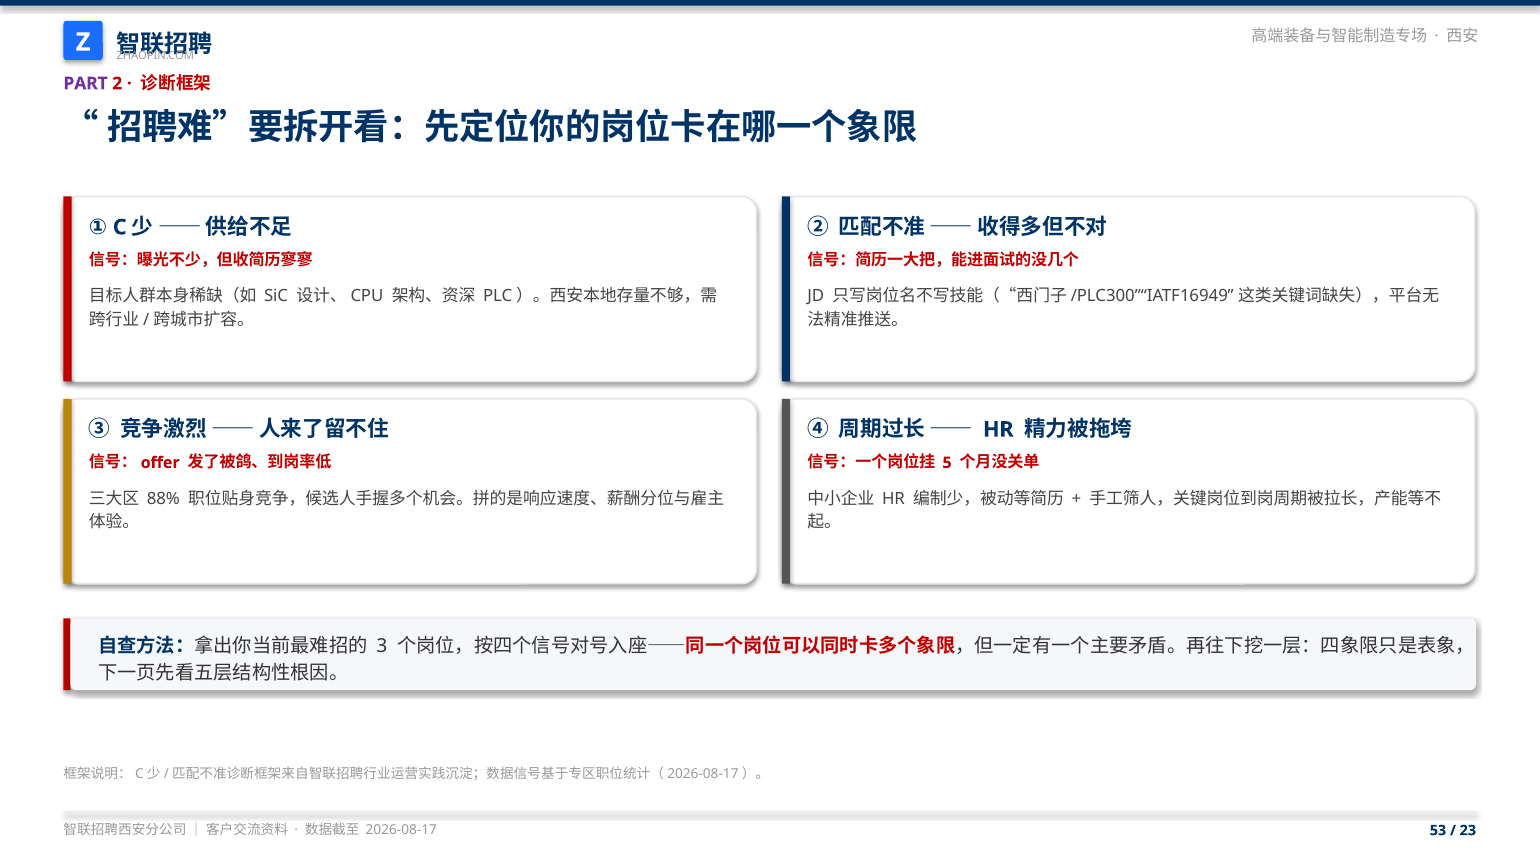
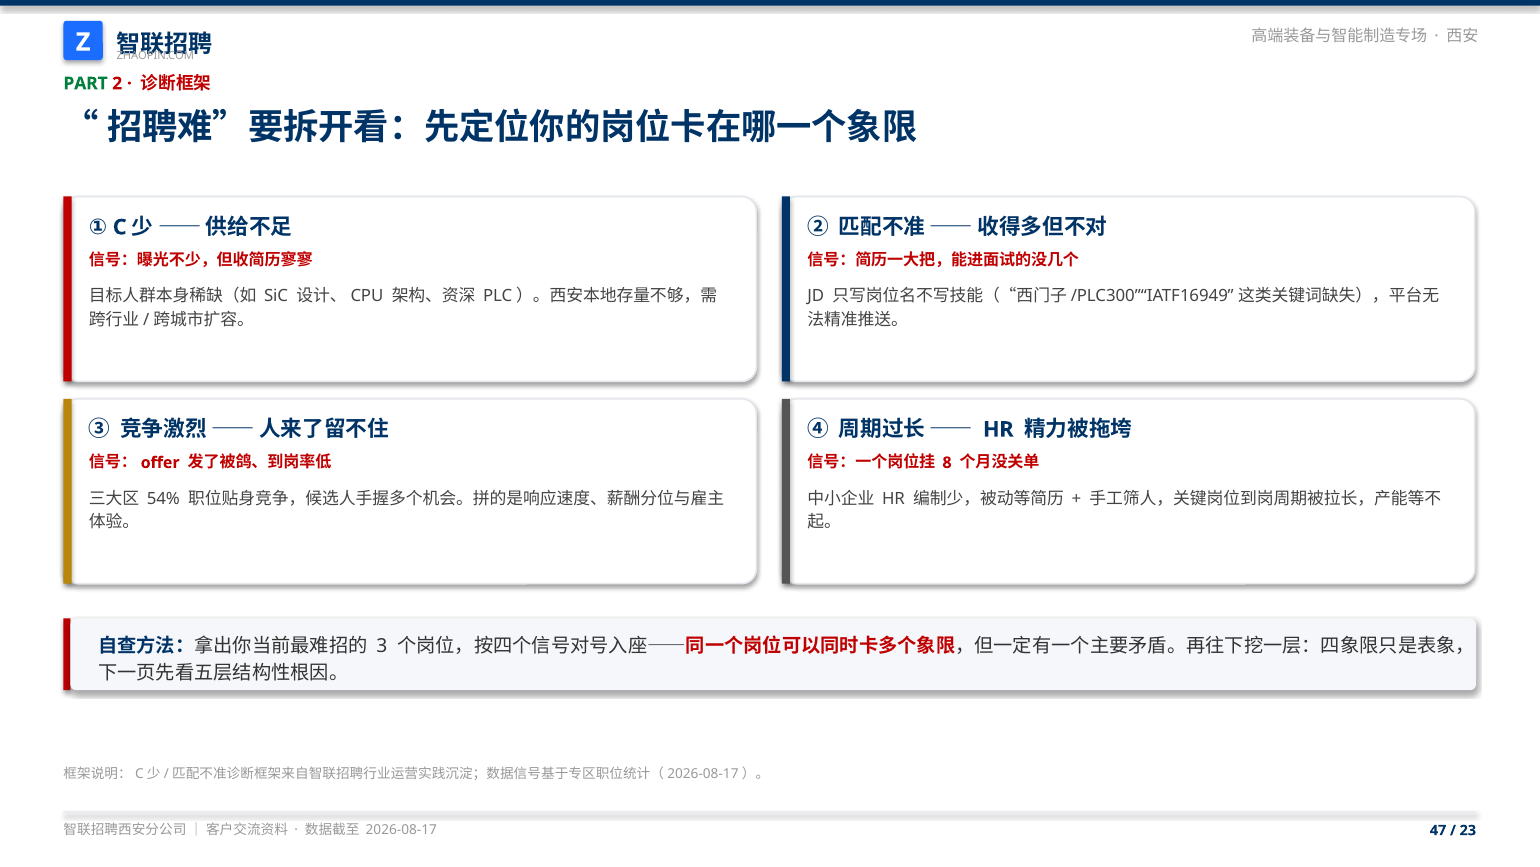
PART colour: purple -> green
5: 5 -> 8
88%: 88% -> 54%
53: 53 -> 47
